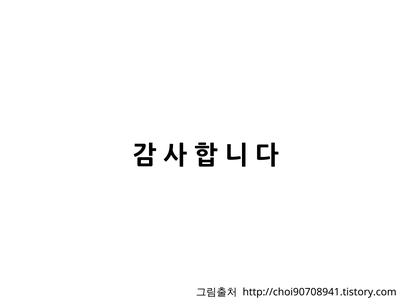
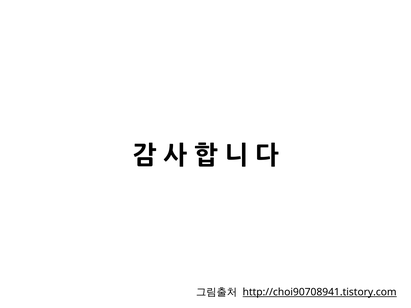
http://choi90708941.tistory.com underline: none -> present
